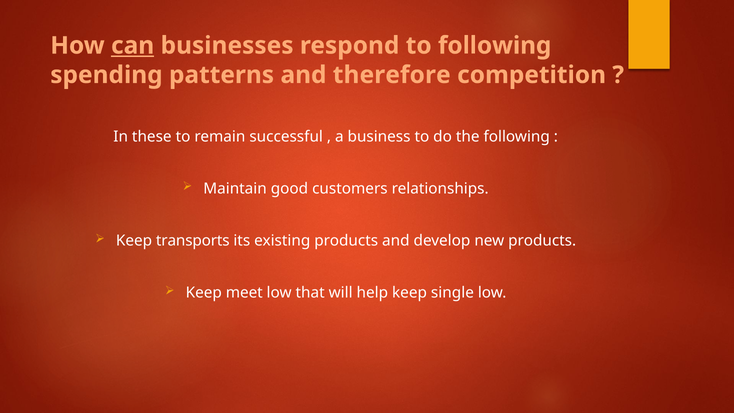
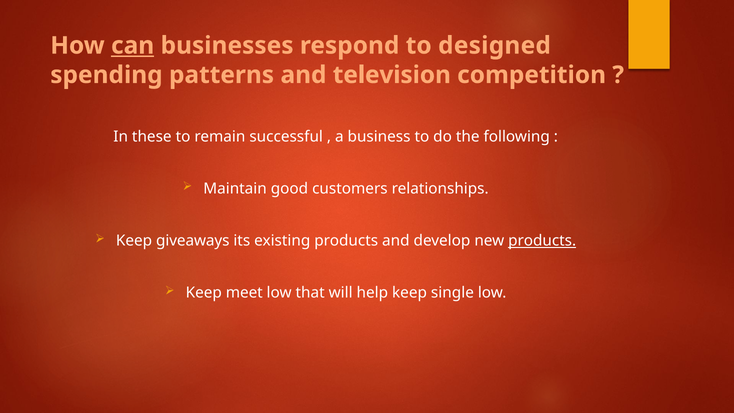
to following: following -> designed
therefore: therefore -> television
transports: transports -> giveaways
products at (542, 241) underline: none -> present
